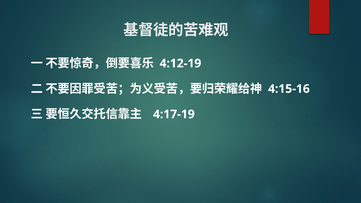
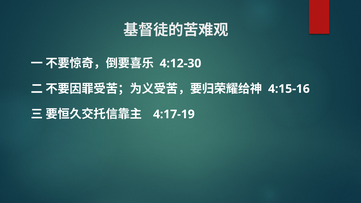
4:12-19: 4:12-19 -> 4:12-30
